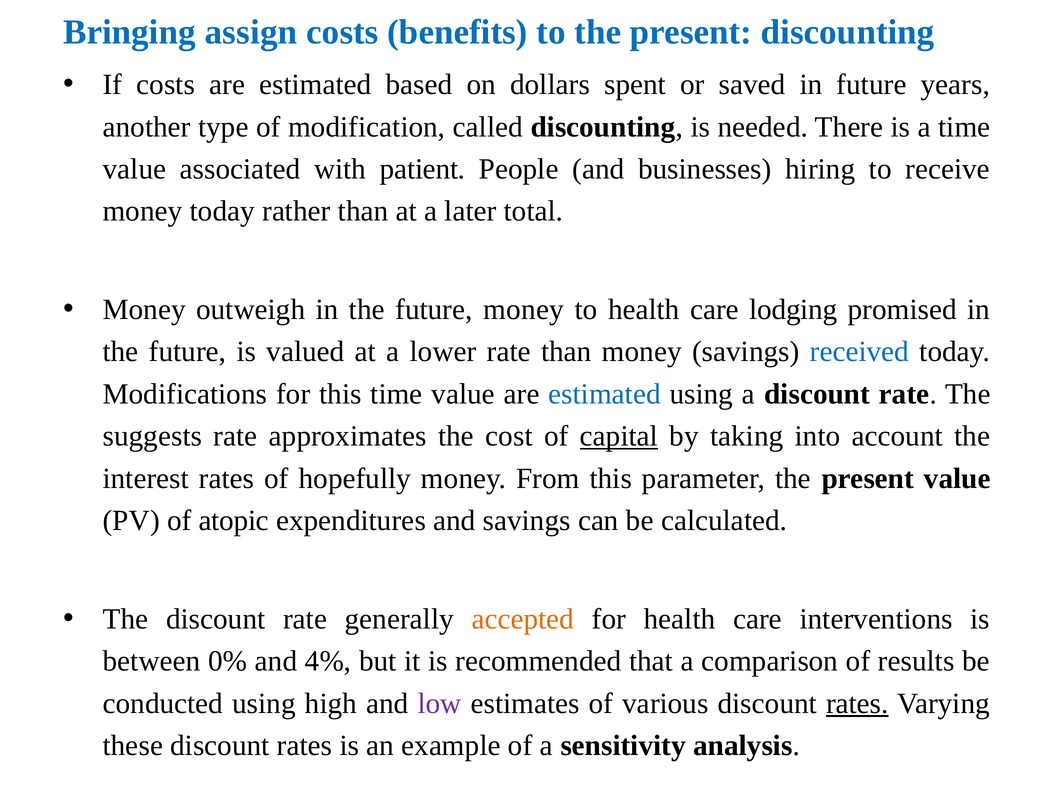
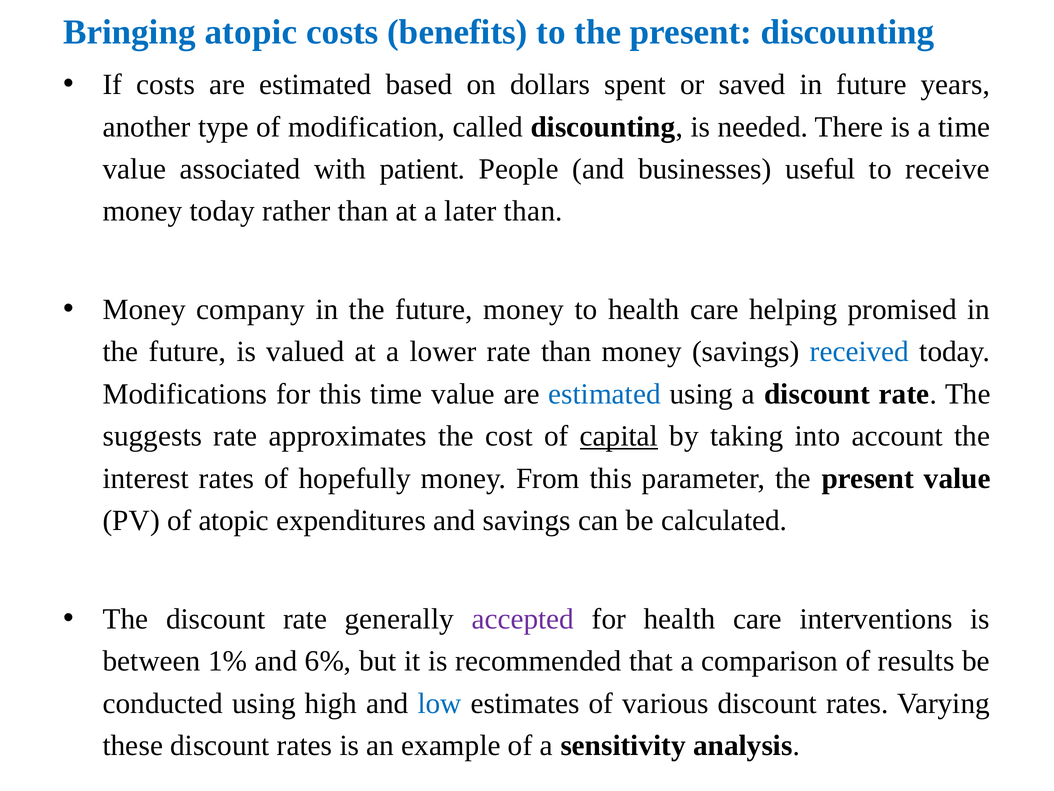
Bringing assign: assign -> atopic
hiring: hiring -> useful
later total: total -> than
outweigh: outweigh -> company
lodging: lodging -> helping
accepted colour: orange -> purple
0%: 0% -> 1%
4%: 4% -> 6%
low colour: purple -> blue
rates at (857, 703) underline: present -> none
